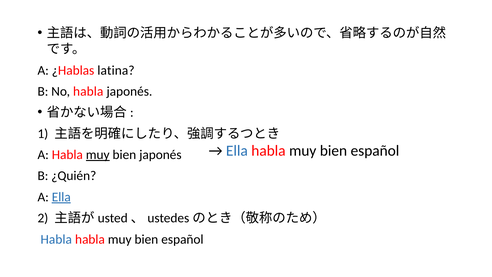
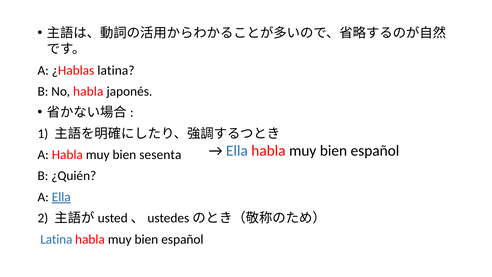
muy at (98, 155) underline: present -> none
bien japonés: japonés -> sesenta
Habla at (56, 239): Habla -> Latina
